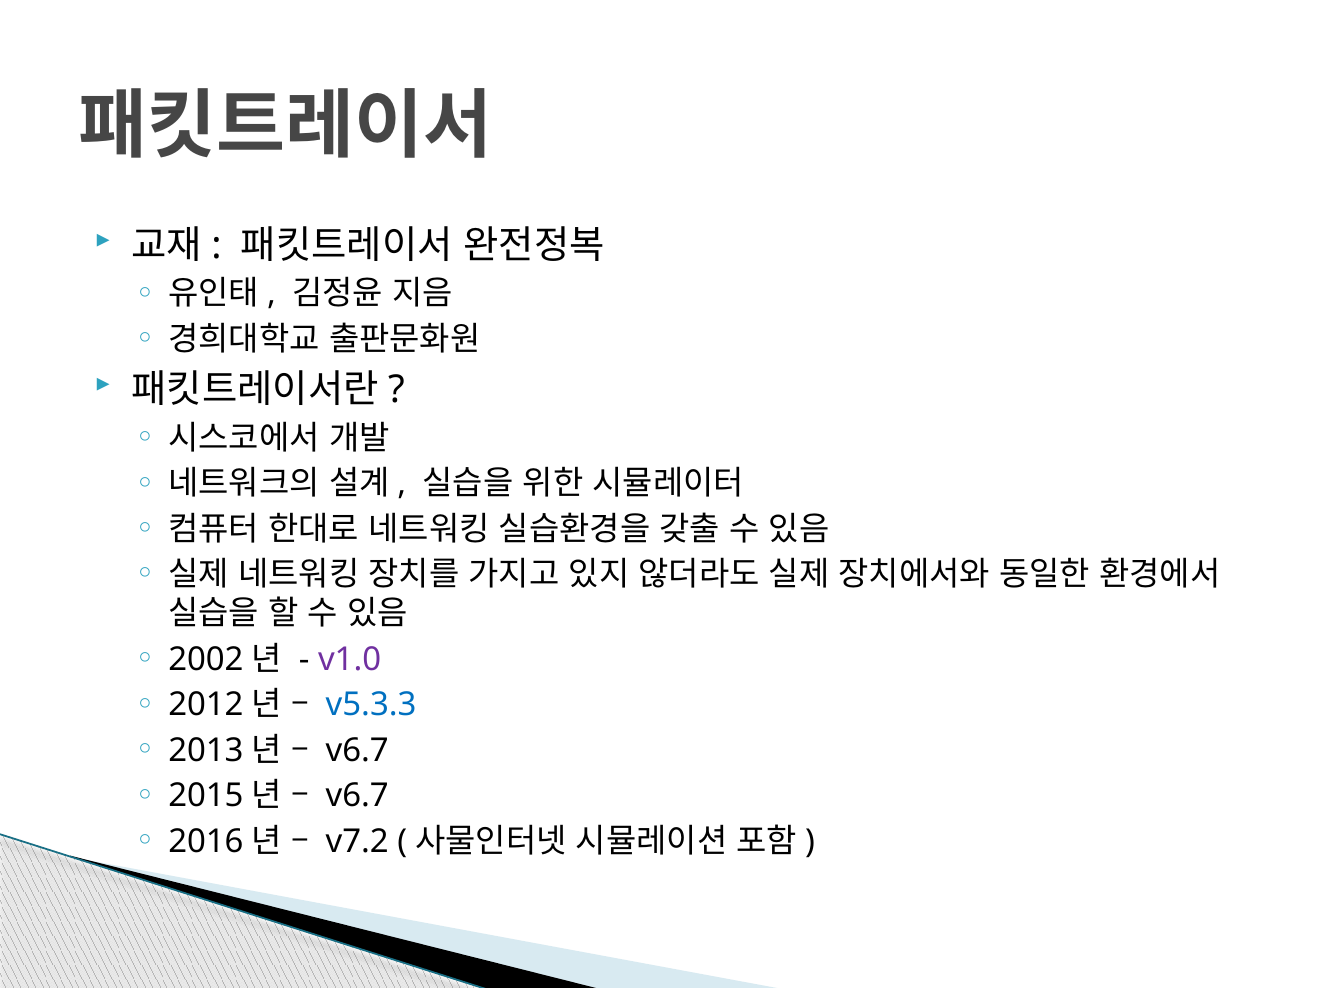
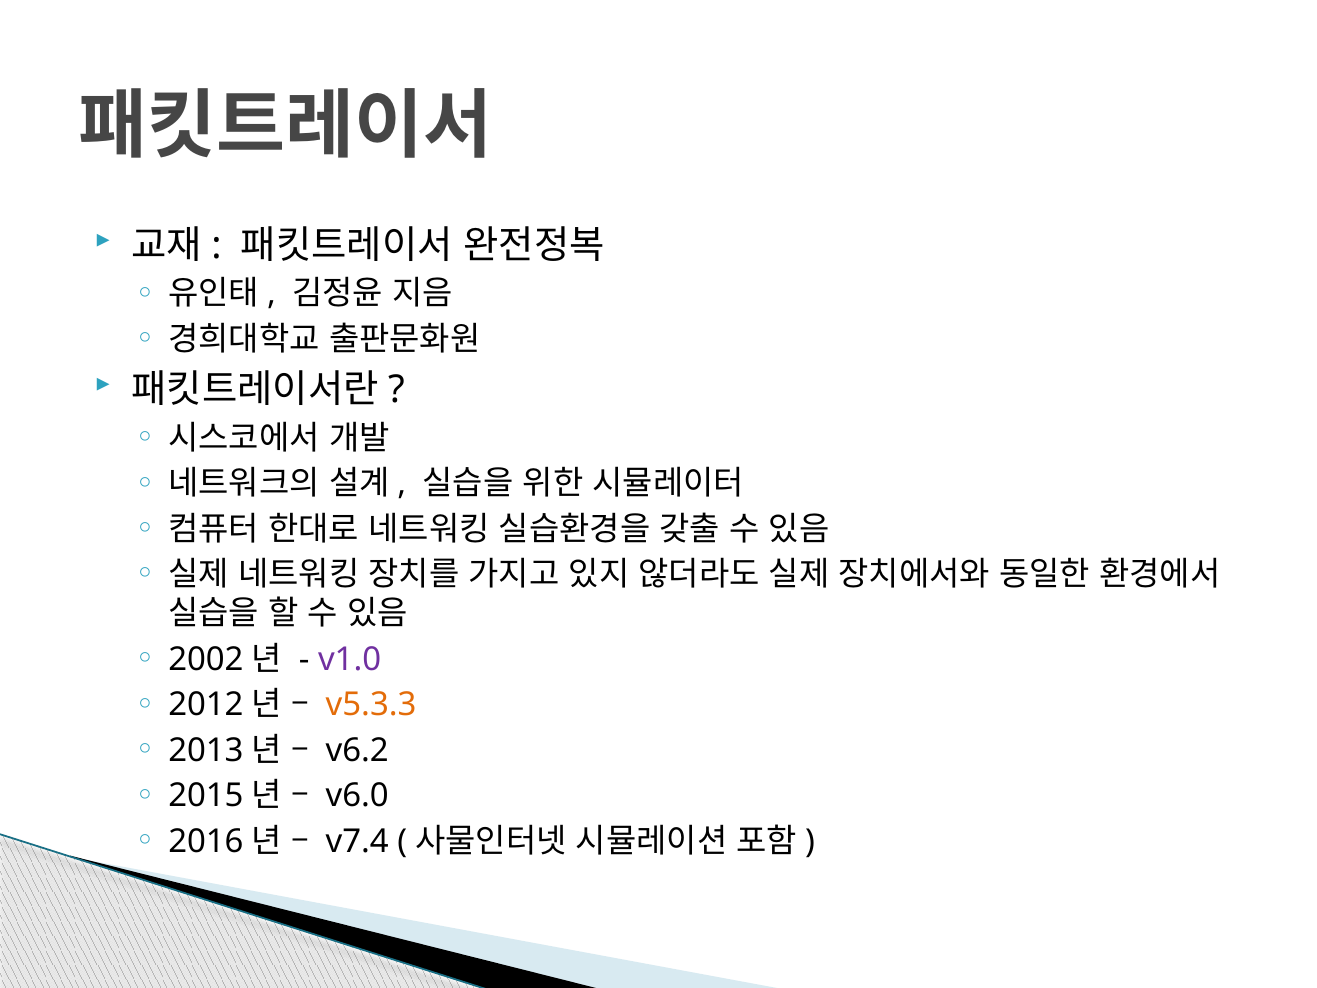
v5.3.3 colour: blue -> orange
v6.7 at (357, 750): v6.7 -> v6.2
v6.7 at (357, 796): v6.7 -> v6.0
v7.2: v7.2 -> v7.4
